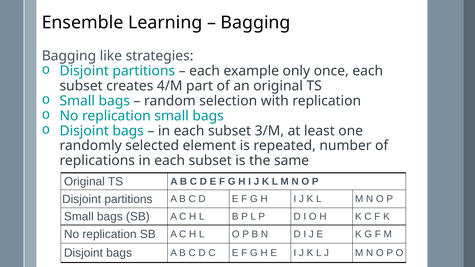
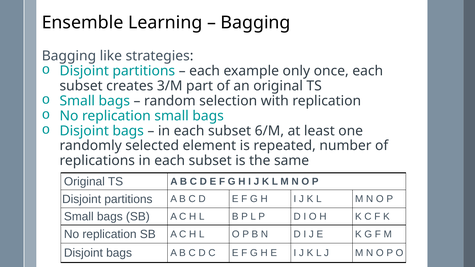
4/M: 4/M -> 3/M
3/M: 3/M -> 6/M
